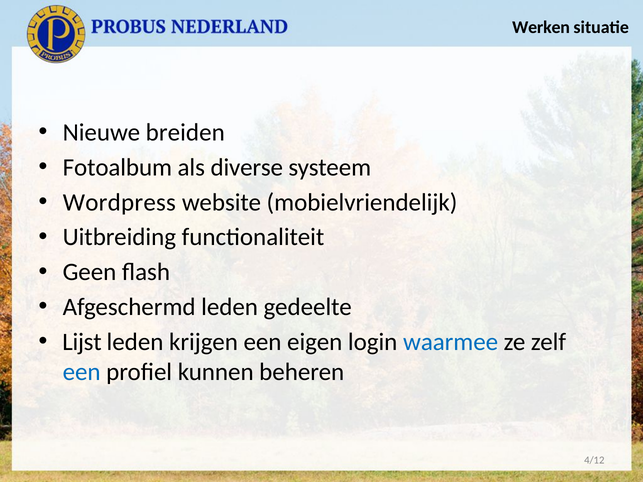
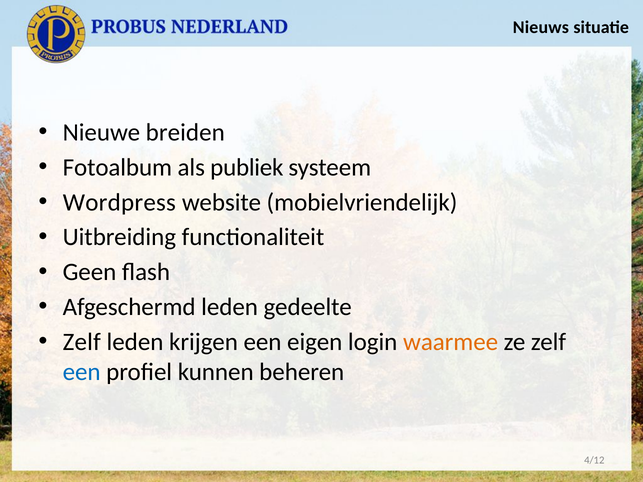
Werken: Werken -> Nieuws
diverse: diverse -> publiek
Lijst at (82, 342): Lijst -> Zelf
waarmee colour: blue -> orange
